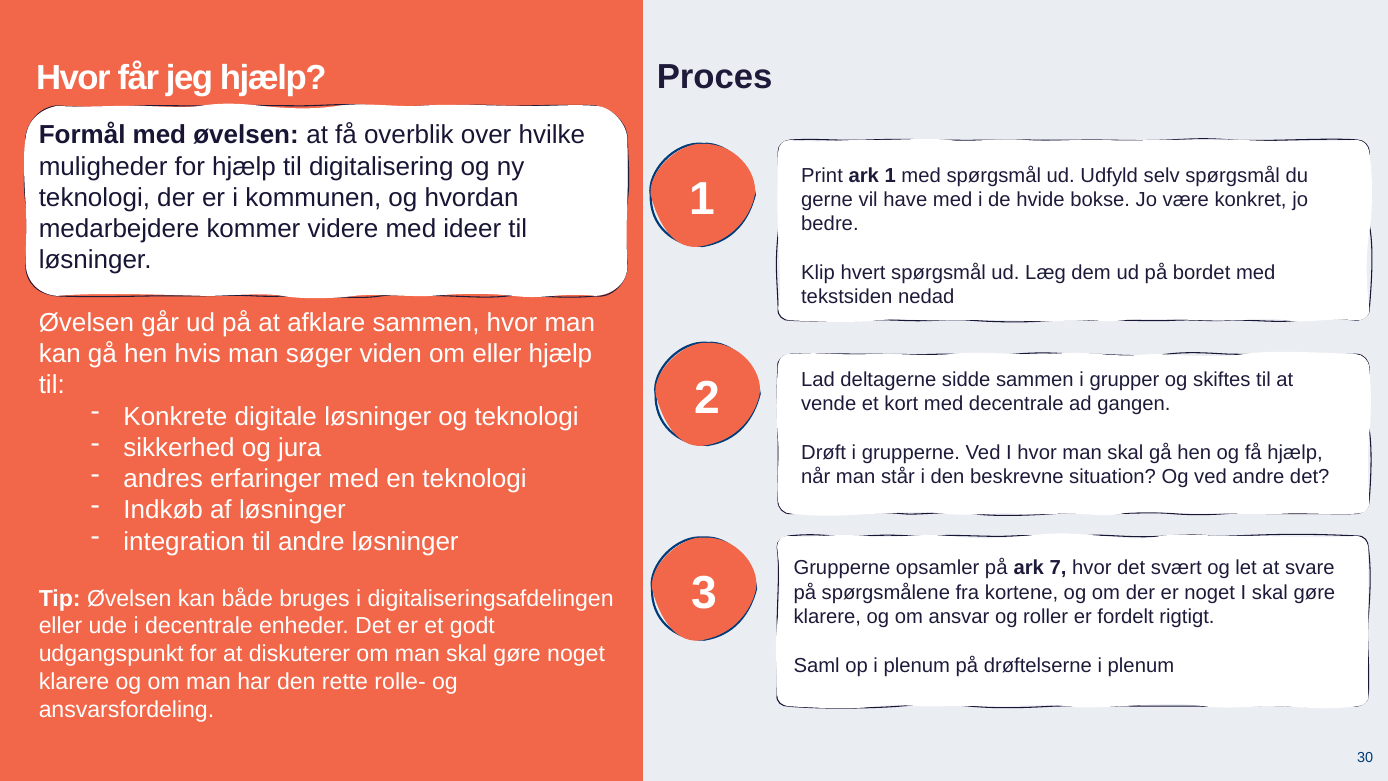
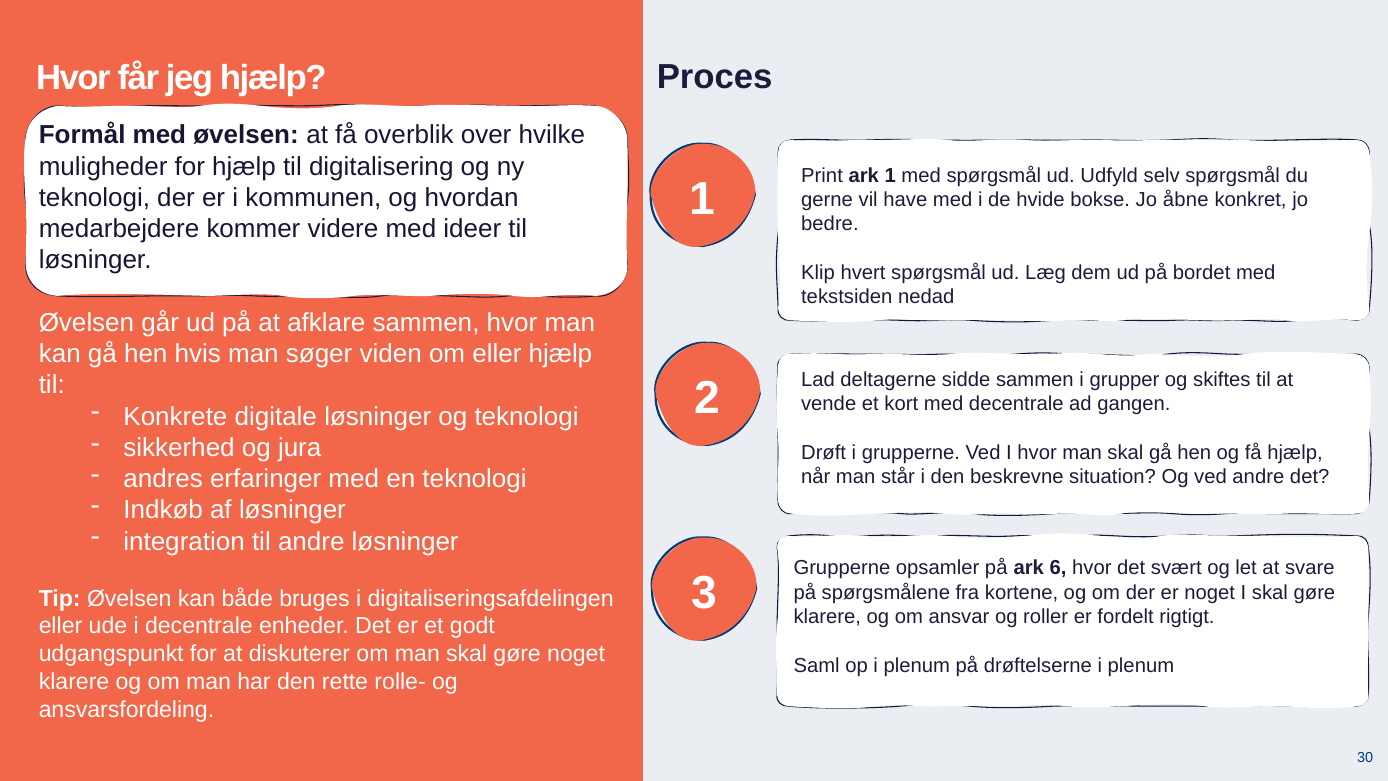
være: være -> åbne
7: 7 -> 6
